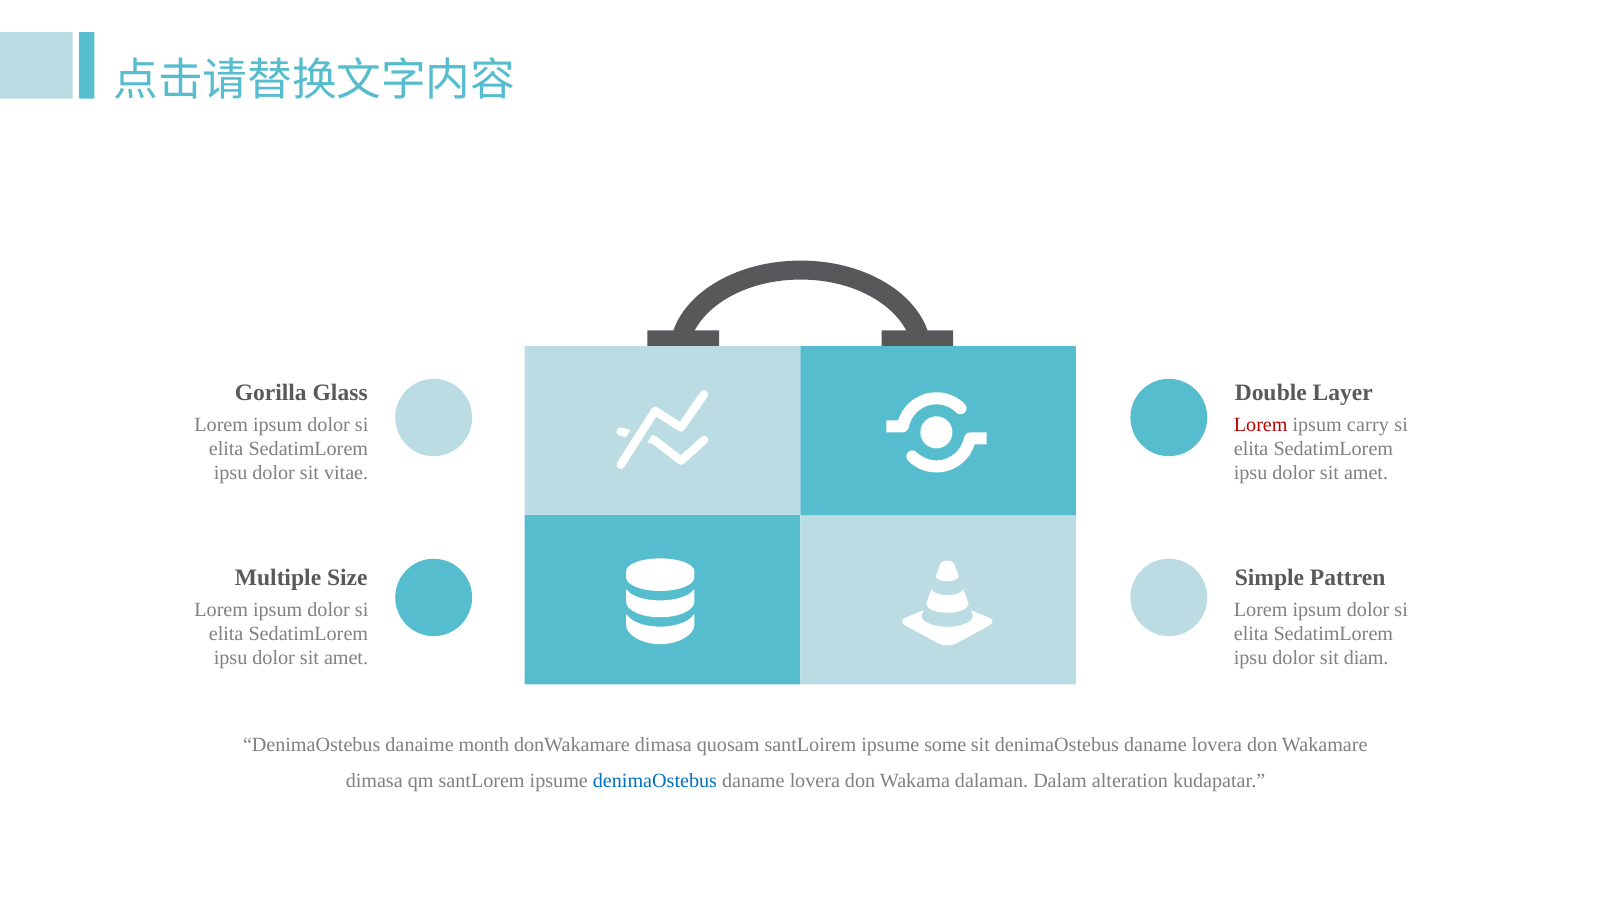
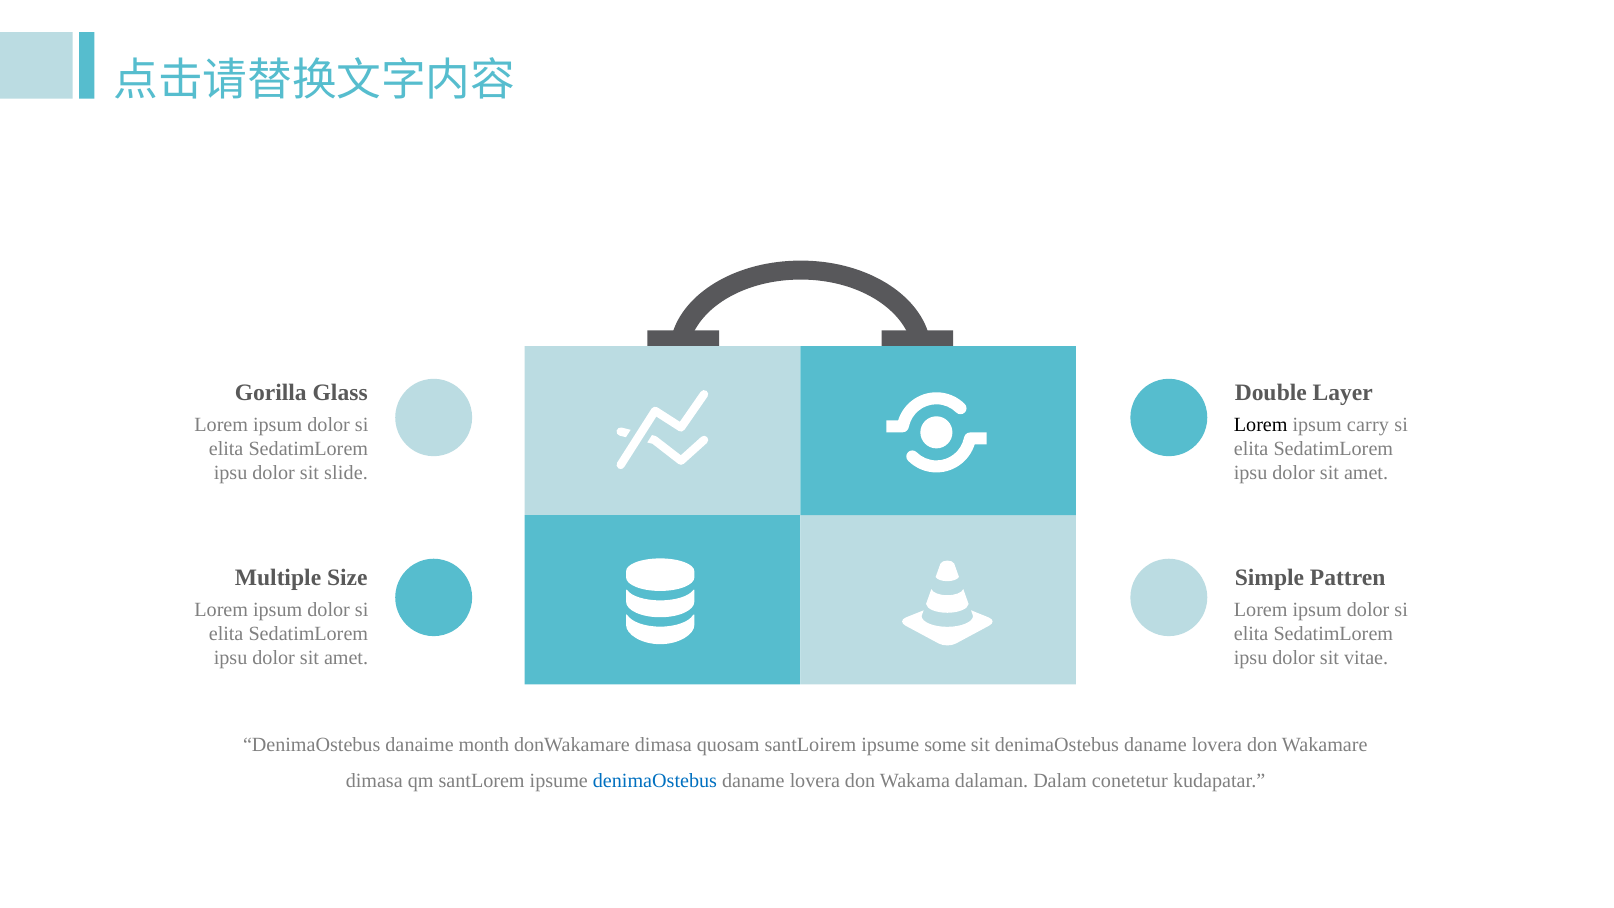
Lorem at (1261, 425) colour: red -> black
vitae: vitae -> slide
diam: diam -> vitae
alteration: alteration -> conetetur
